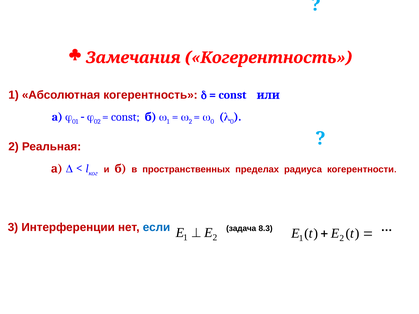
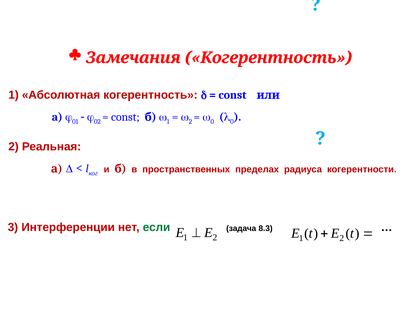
если colour: blue -> green
